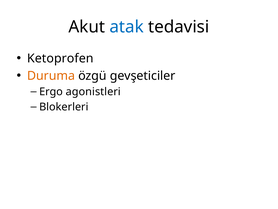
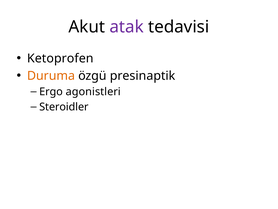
atak colour: blue -> purple
gevşeticiler: gevşeticiler -> presinaptik
Blokerleri: Blokerleri -> Steroidler
